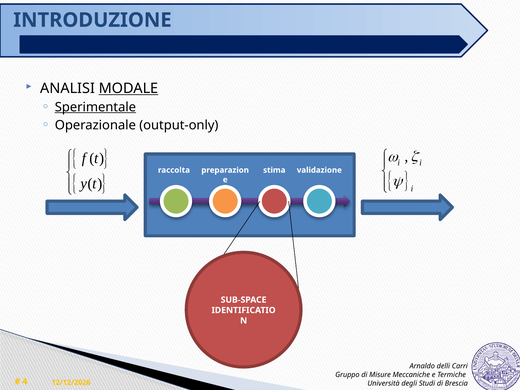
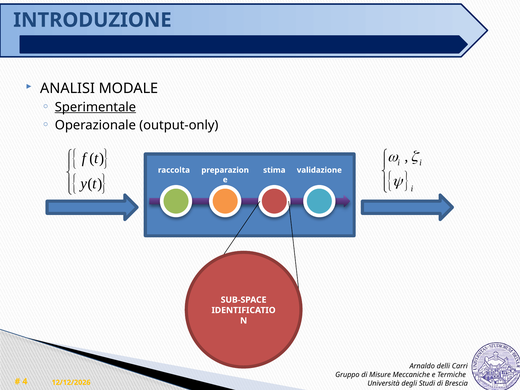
MODALE underline: present -> none
